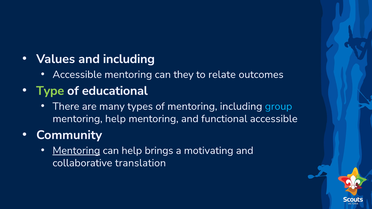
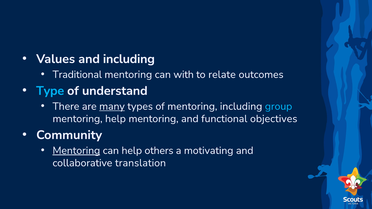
Accessible at (77, 75): Accessible -> Traditional
they: they -> with
Type colour: light green -> light blue
educational: educational -> understand
many underline: none -> present
functional accessible: accessible -> objectives
brings: brings -> others
